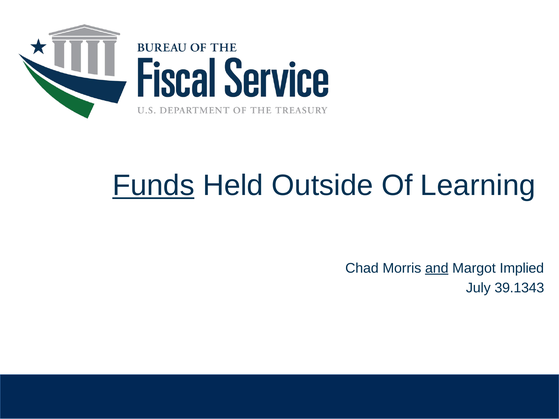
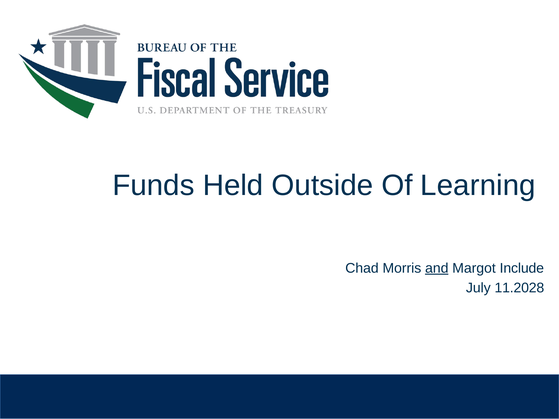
Funds underline: present -> none
Implied: Implied -> Include
39.1343: 39.1343 -> 11.2028
